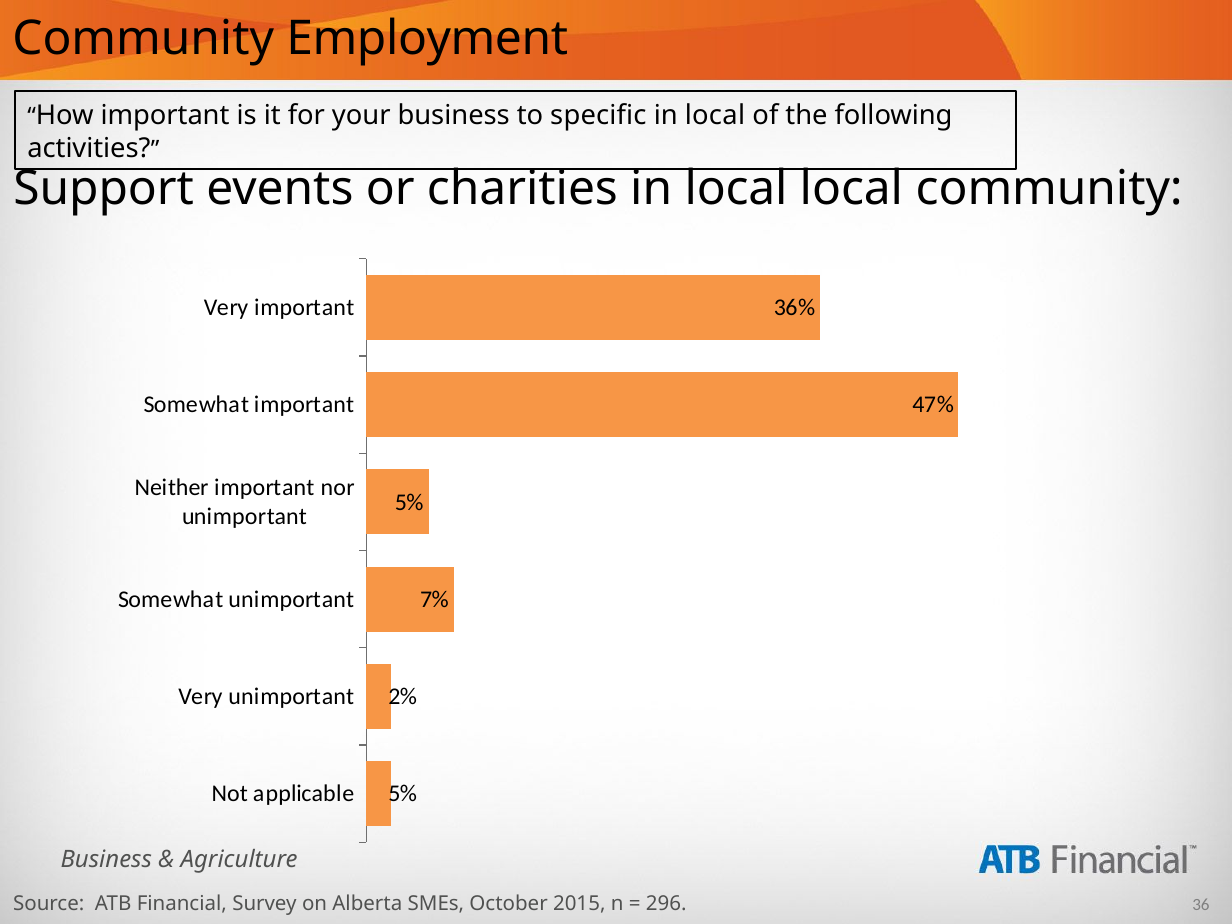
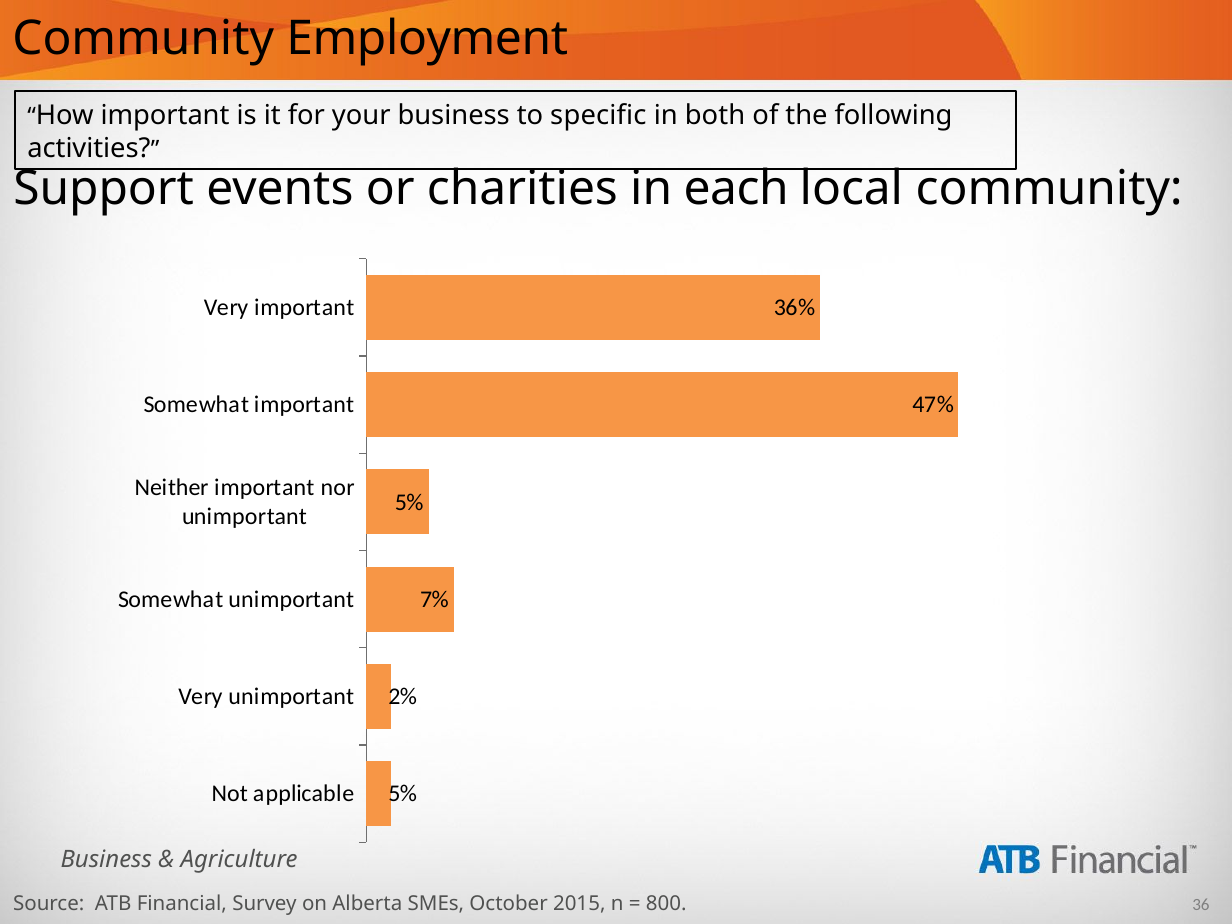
local at (715, 116): local -> both
charities in local: local -> each
296: 296 -> 800
